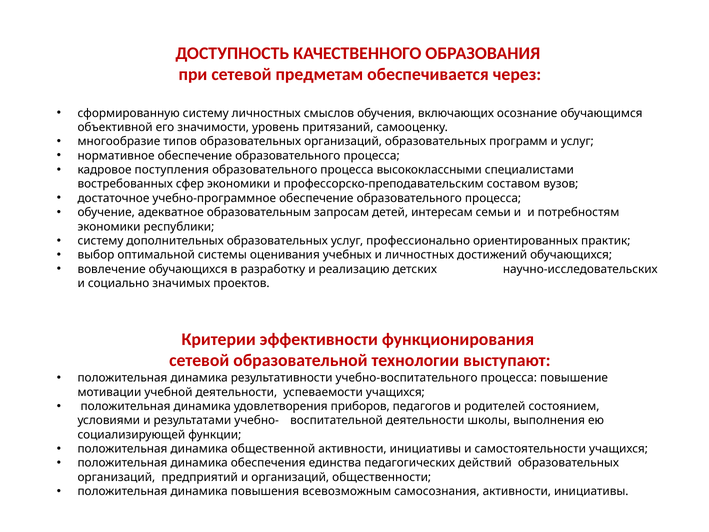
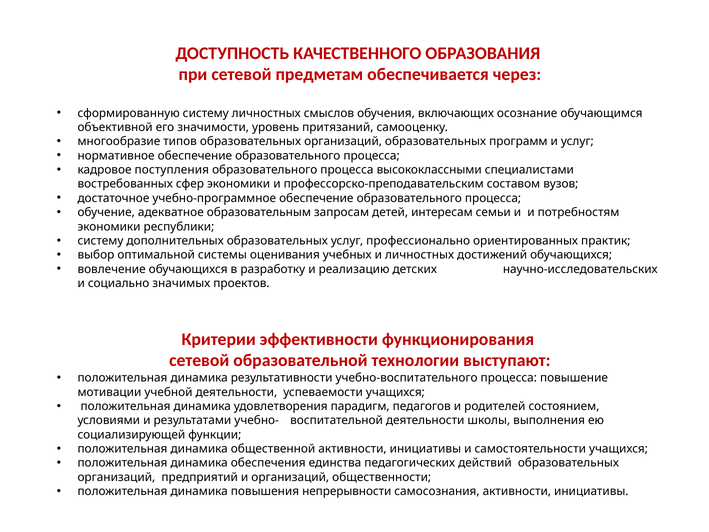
приборов: приборов -> парадигм
всевозможным: всевозможным -> непрерывности
